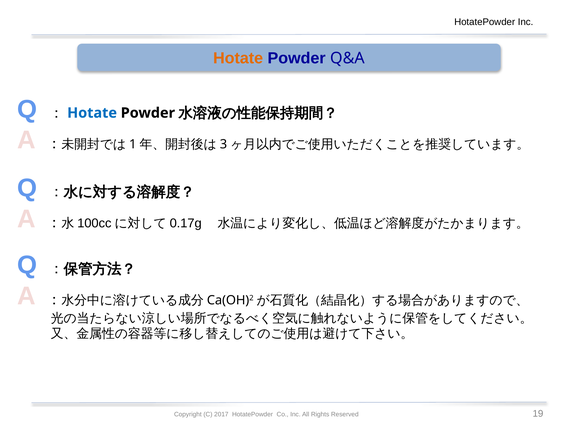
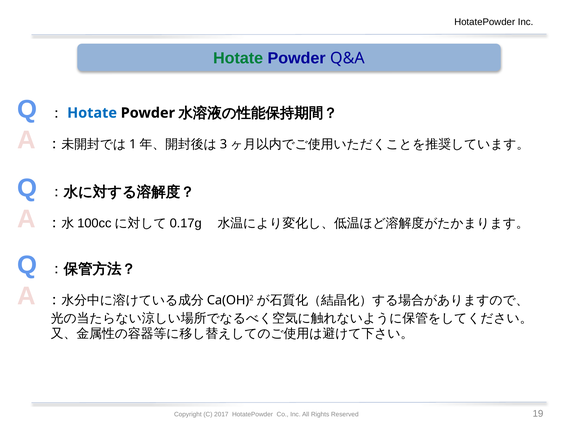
Hotate at (238, 58) colour: orange -> green
